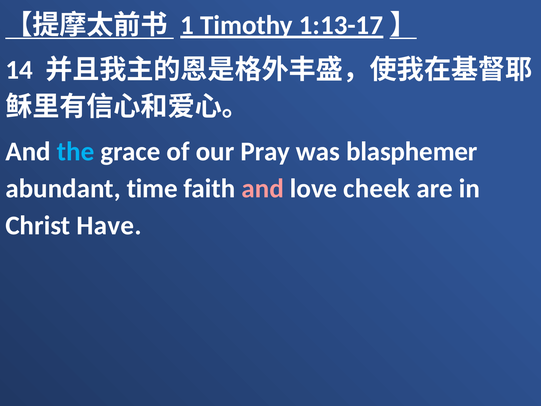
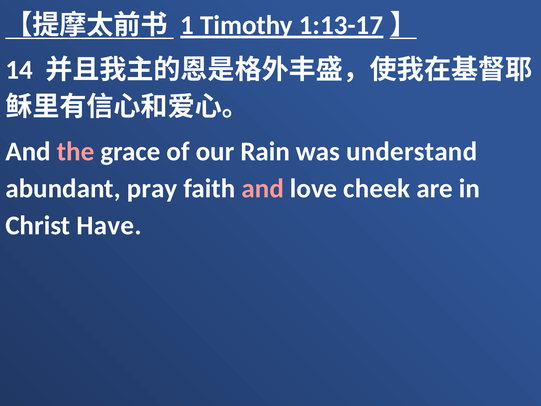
the colour: light blue -> pink
Pray: Pray -> Rain
blasphemer: blasphemer -> understand
time: time -> pray
